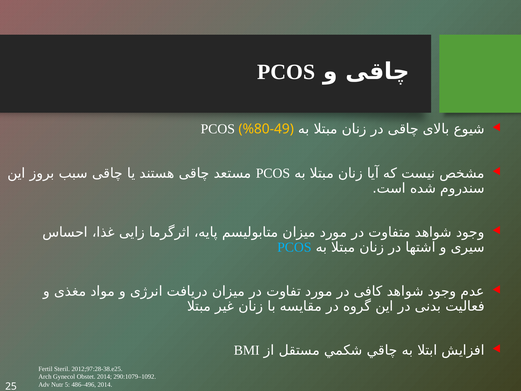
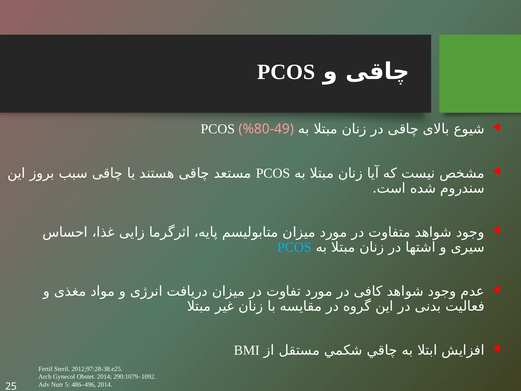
%80-49 colour: yellow -> pink
